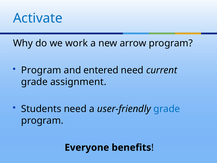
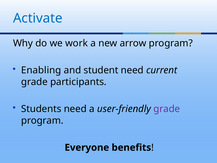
Program at (41, 70): Program -> Enabling
entered: entered -> student
assignment: assignment -> participants
grade at (167, 109) colour: blue -> purple
